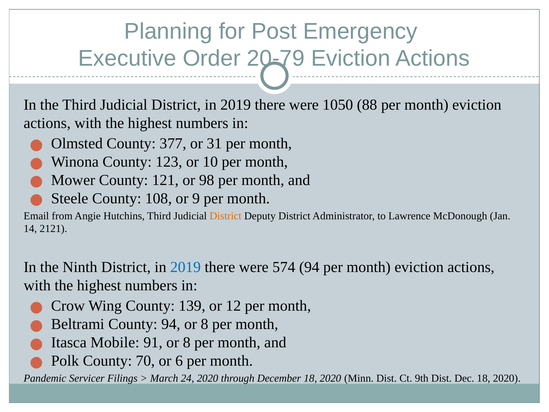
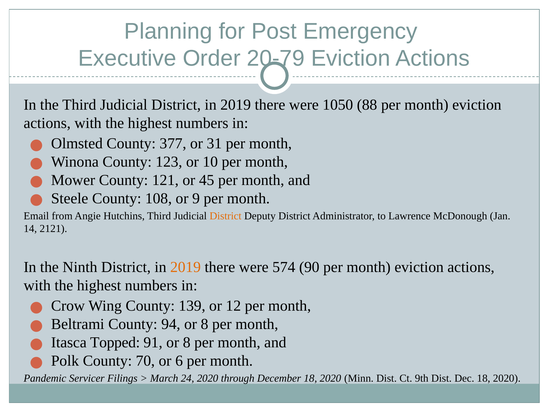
98: 98 -> 45
2019 at (186, 267) colour: blue -> orange
574 94: 94 -> 90
Mobile: Mobile -> Topped
